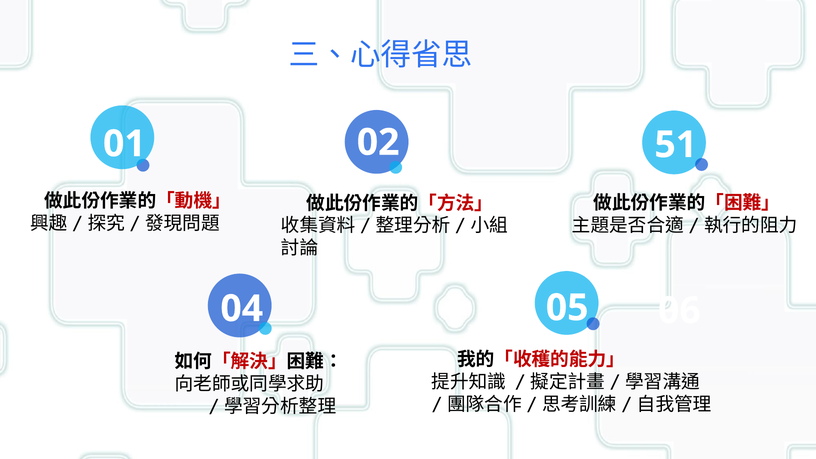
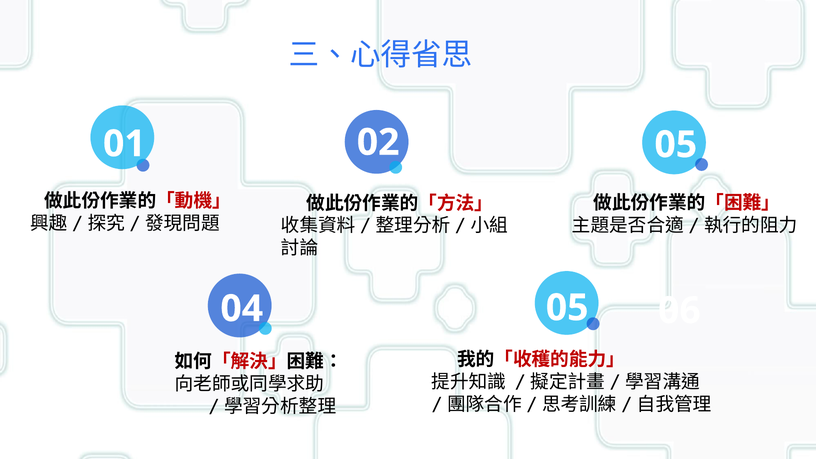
51 at (676, 145): 51 -> 05
